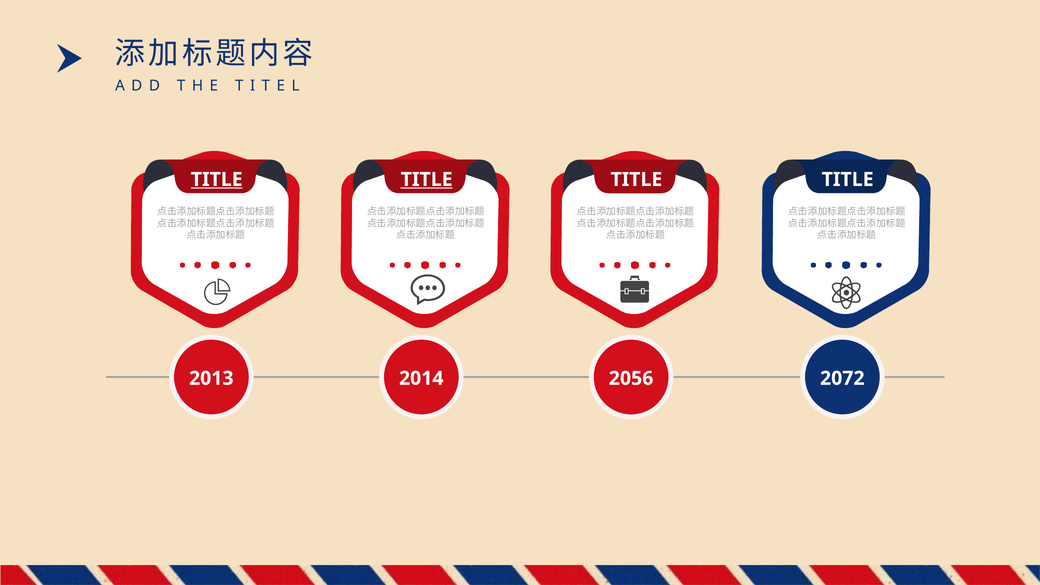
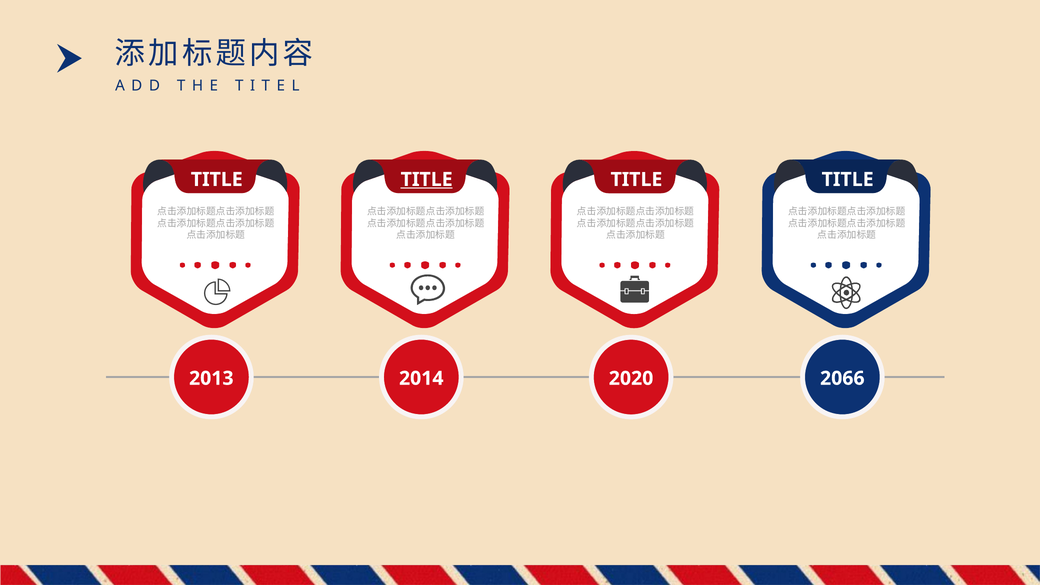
TITLE at (217, 179) underline: present -> none
2072: 2072 -> 2066
2056: 2056 -> 2020
